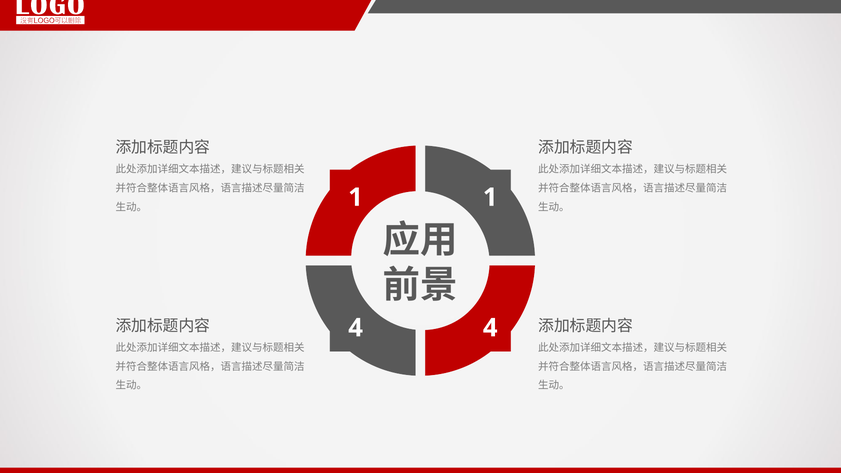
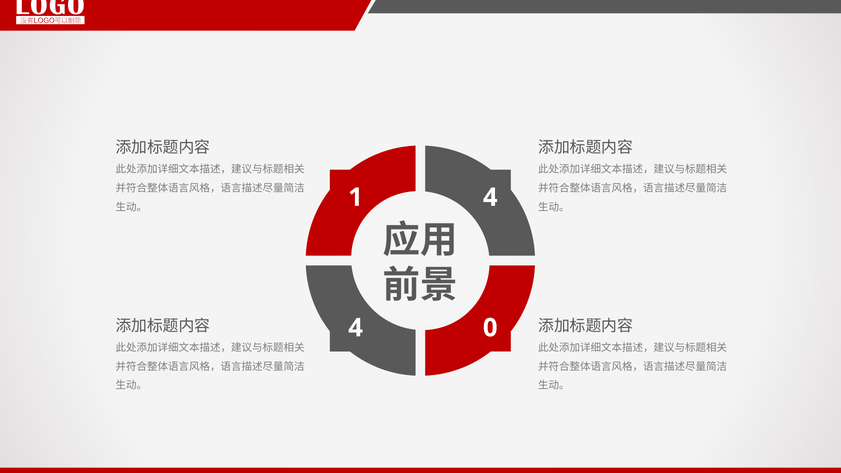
1 1: 1 -> 4
4 4: 4 -> 0
